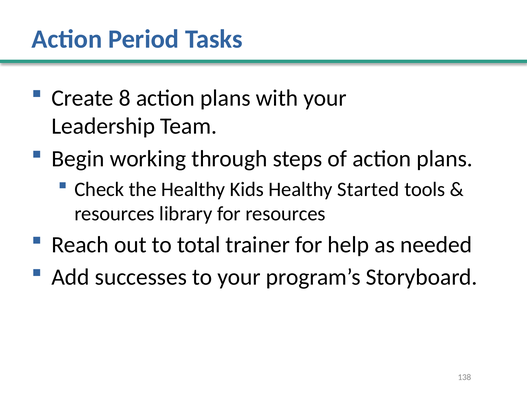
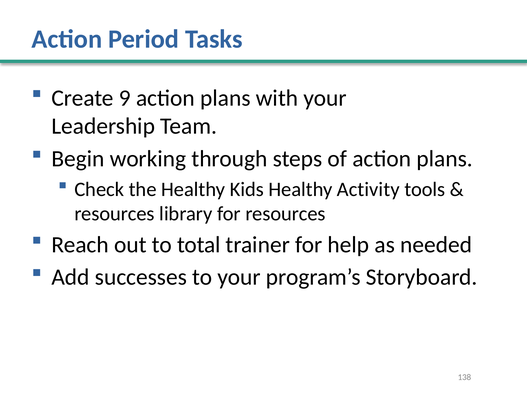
8: 8 -> 9
Started: Started -> Activity
